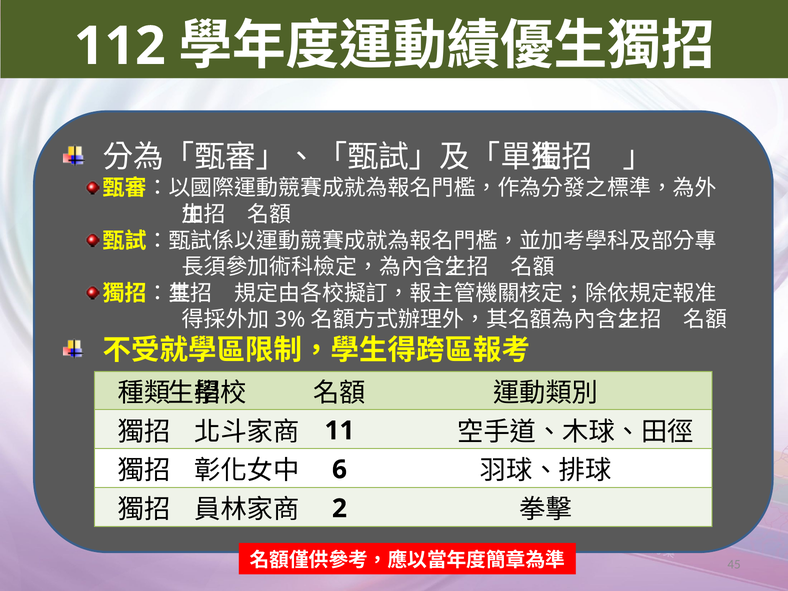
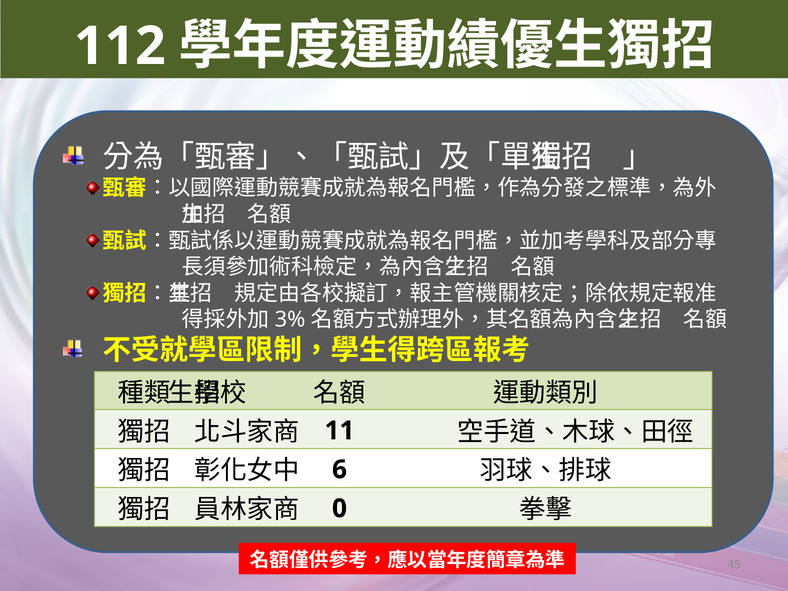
2: 2 -> 0
